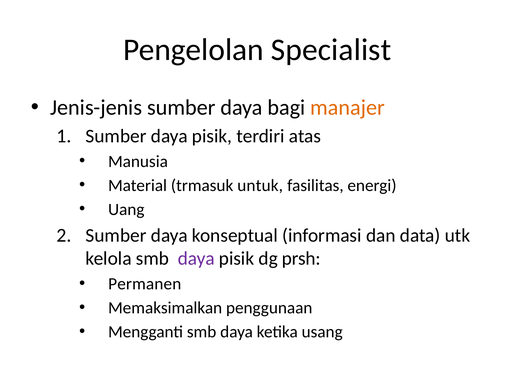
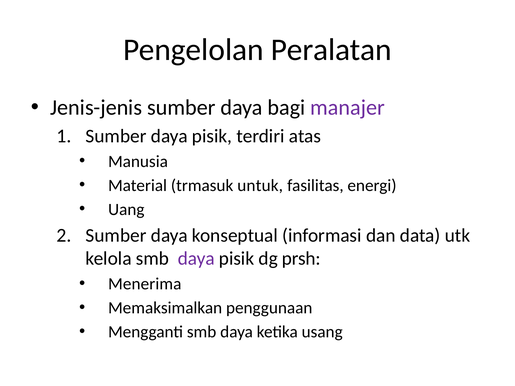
Specialist: Specialist -> Peralatan
manajer colour: orange -> purple
Permanen: Permanen -> Menerima
